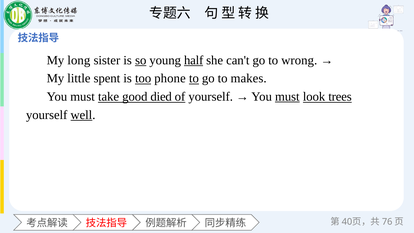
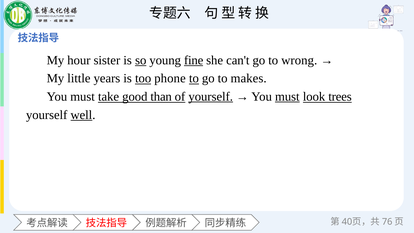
long: long -> hour
half: half -> fine
spent: spent -> years
died: died -> than
yourself at (211, 97) underline: none -> present
